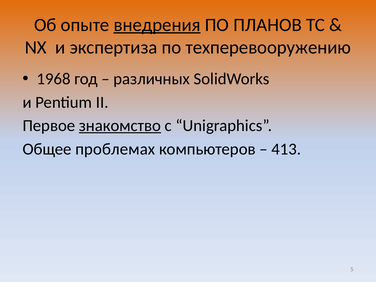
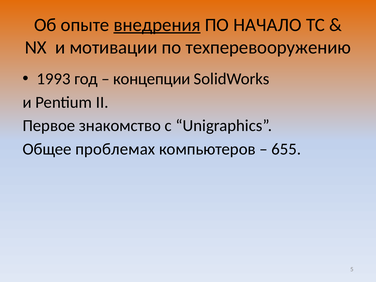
ПЛАНОВ: ПЛАНОВ -> НАЧАЛО
экспертиза: экспертиза -> мотивации
1968: 1968 -> 1993
различных: различных -> концепции
знакомство underline: present -> none
413: 413 -> 655
